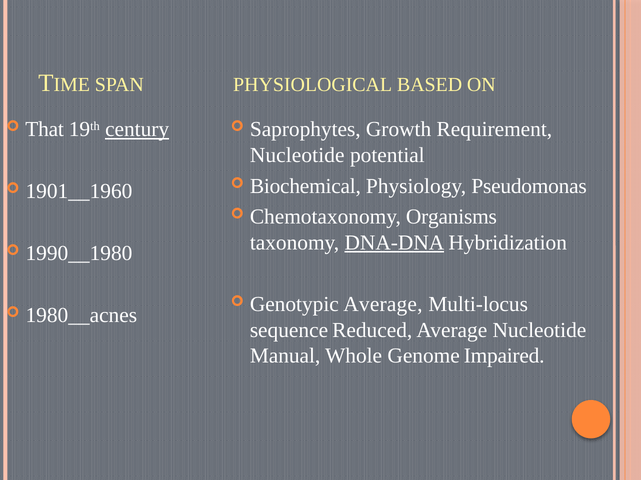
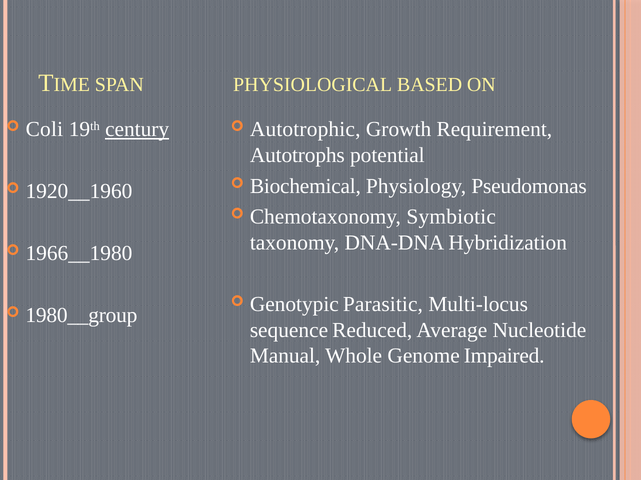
That: That -> Coli
Saprophytes: Saprophytes -> Autotrophic
Nucleotide at (297, 155): Nucleotide -> Autotrophs
1901__1960: 1901__1960 -> 1920__1960
Organisms: Organisms -> Symbiotic
DNA-DNA underline: present -> none
1990__1980: 1990__1980 -> 1966__1980
Genotypic Average: Average -> Parasitic
1980__acnes: 1980__acnes -> 1980__group
